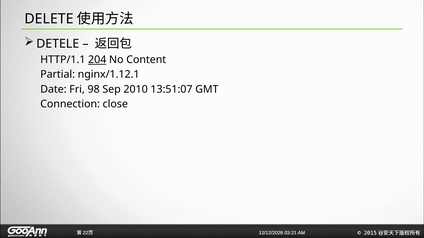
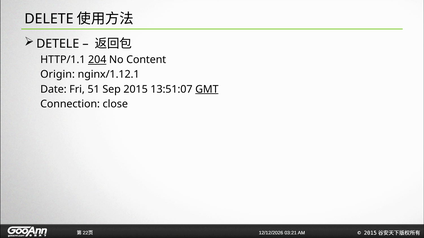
Partial: Partial -> Origin
98: 98 -> 51
2010: 2010 -> 2015
GMT underline: none -> present
